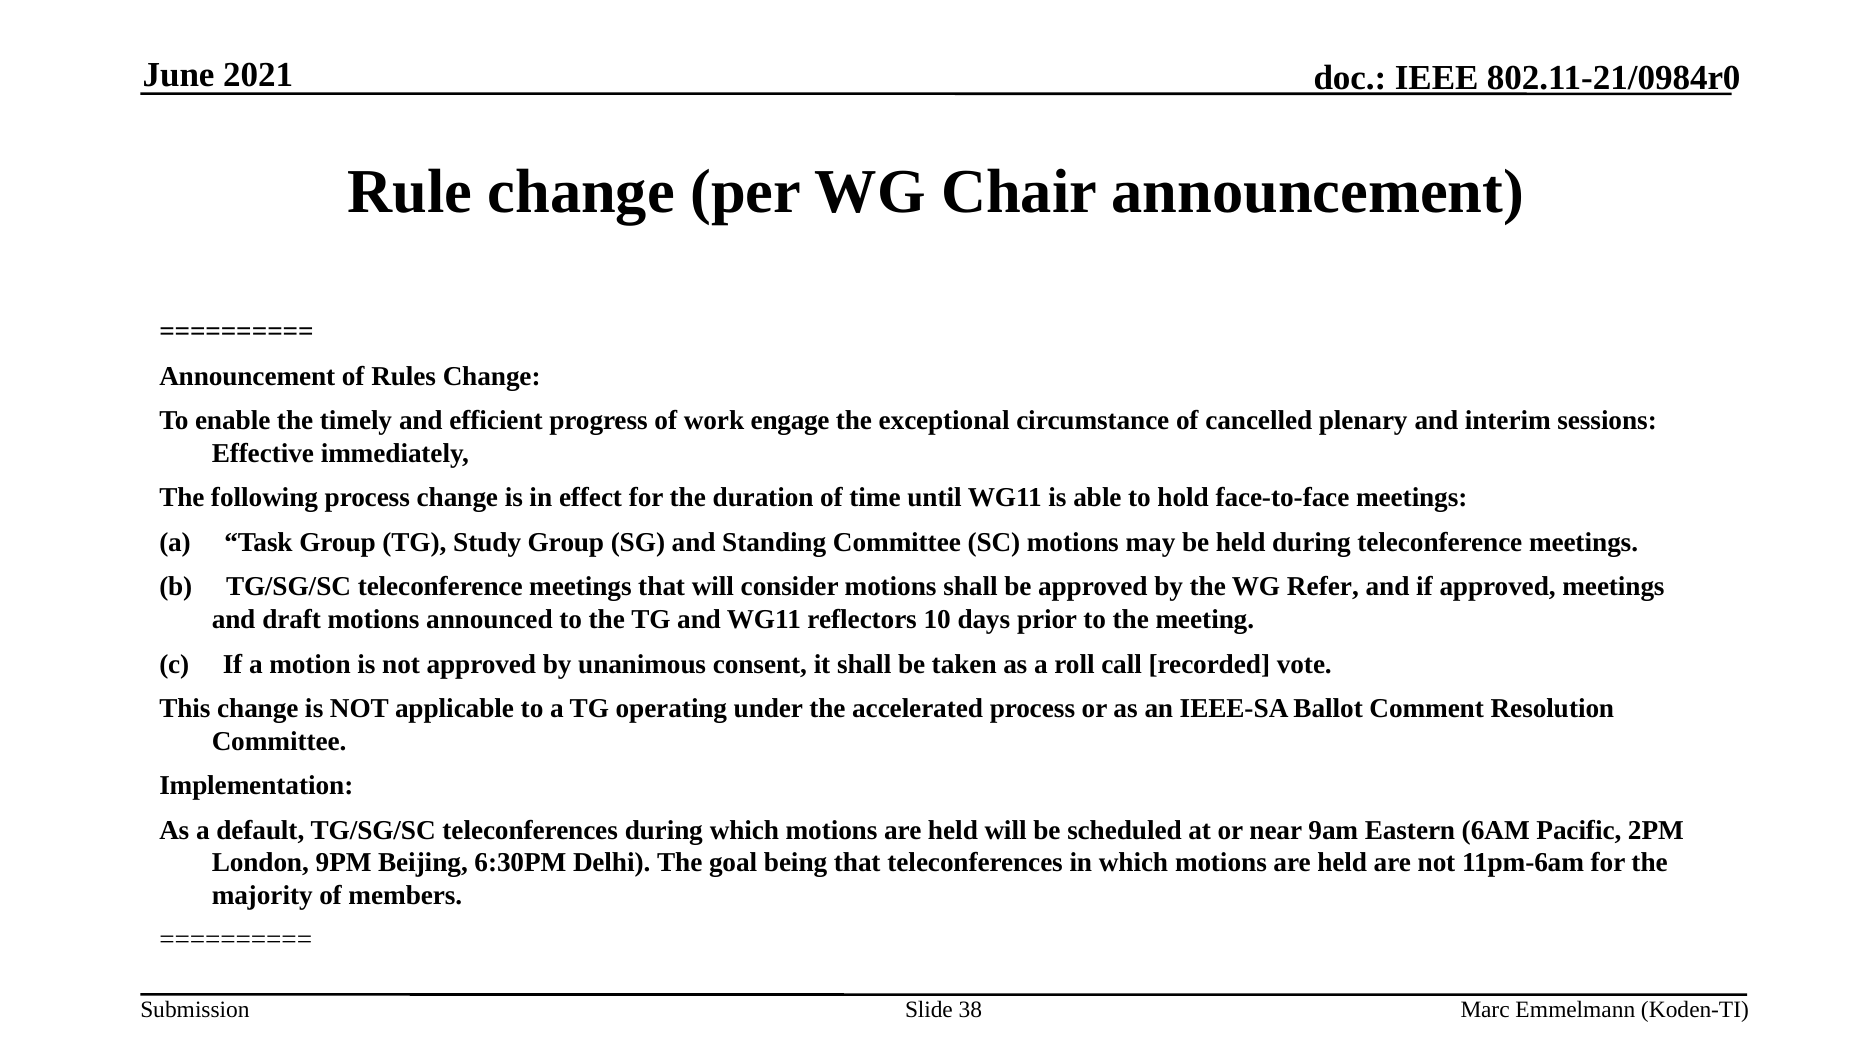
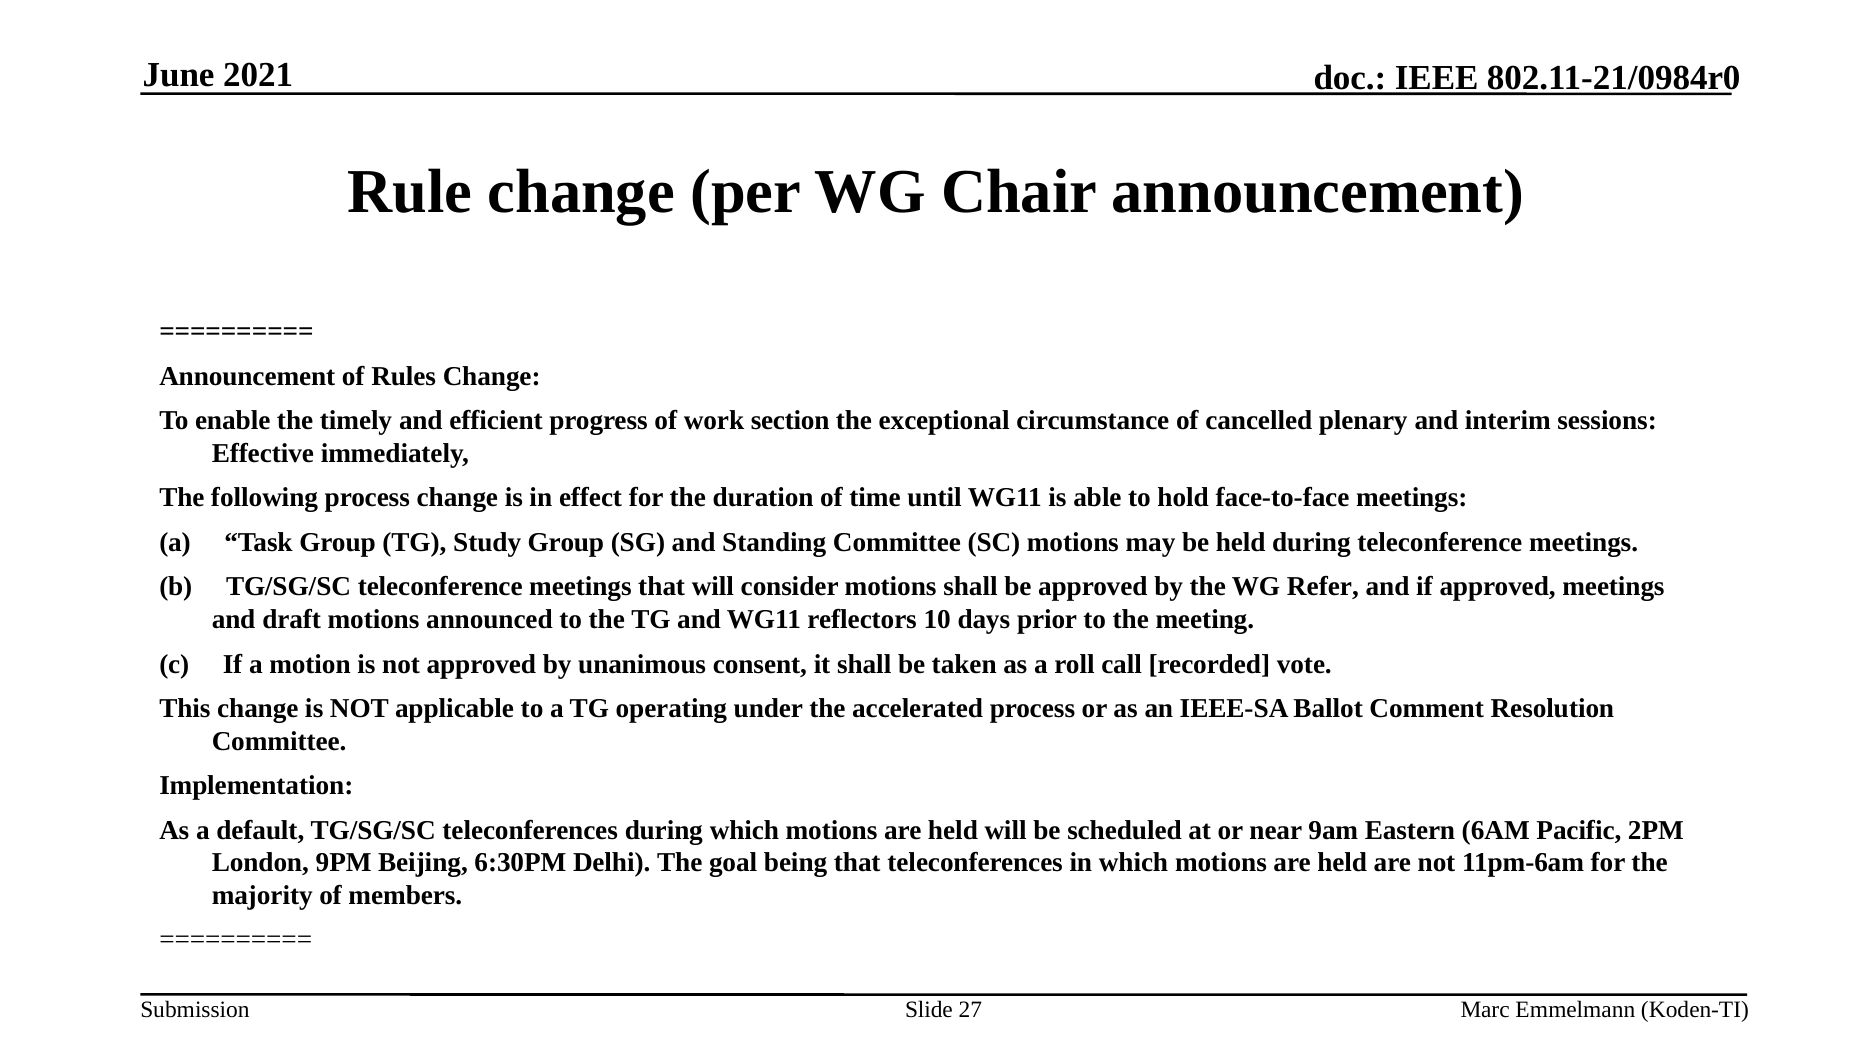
engage: engage -> section
38: 38 -> 27
